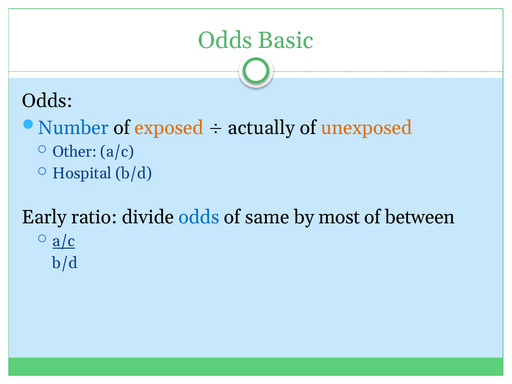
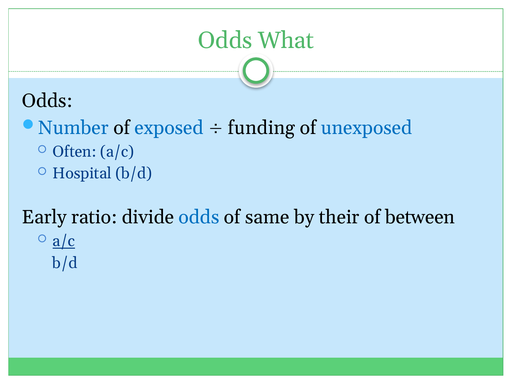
Basic: Basic -> What
exposed colour: orange -> blue
actually: actually -> funding
unexposed colour: orange -> blue
Other: Other -> Often
most: most -> their
